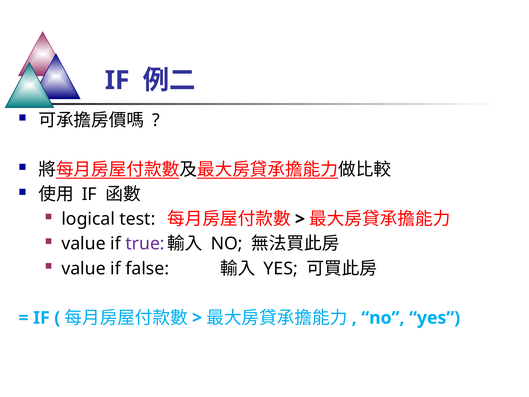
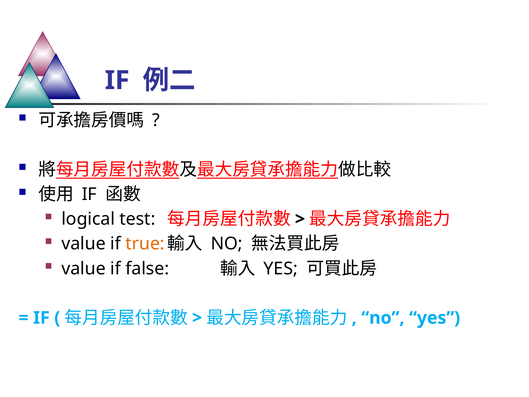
true colour: purple -> orange
